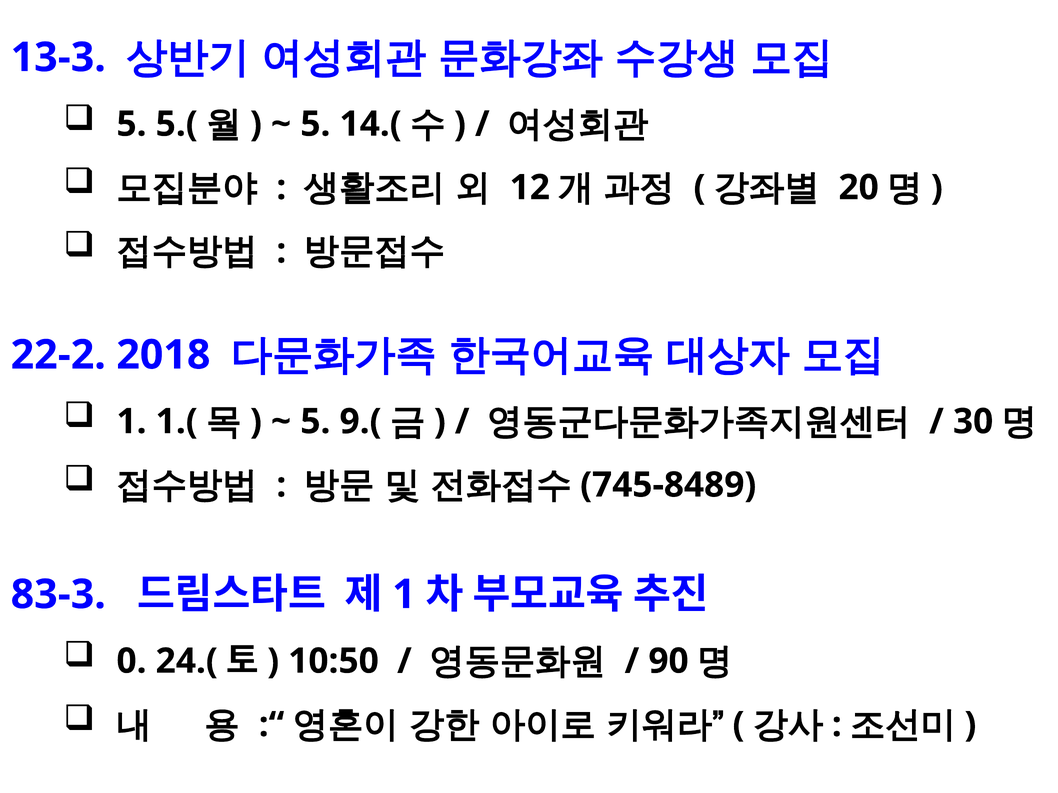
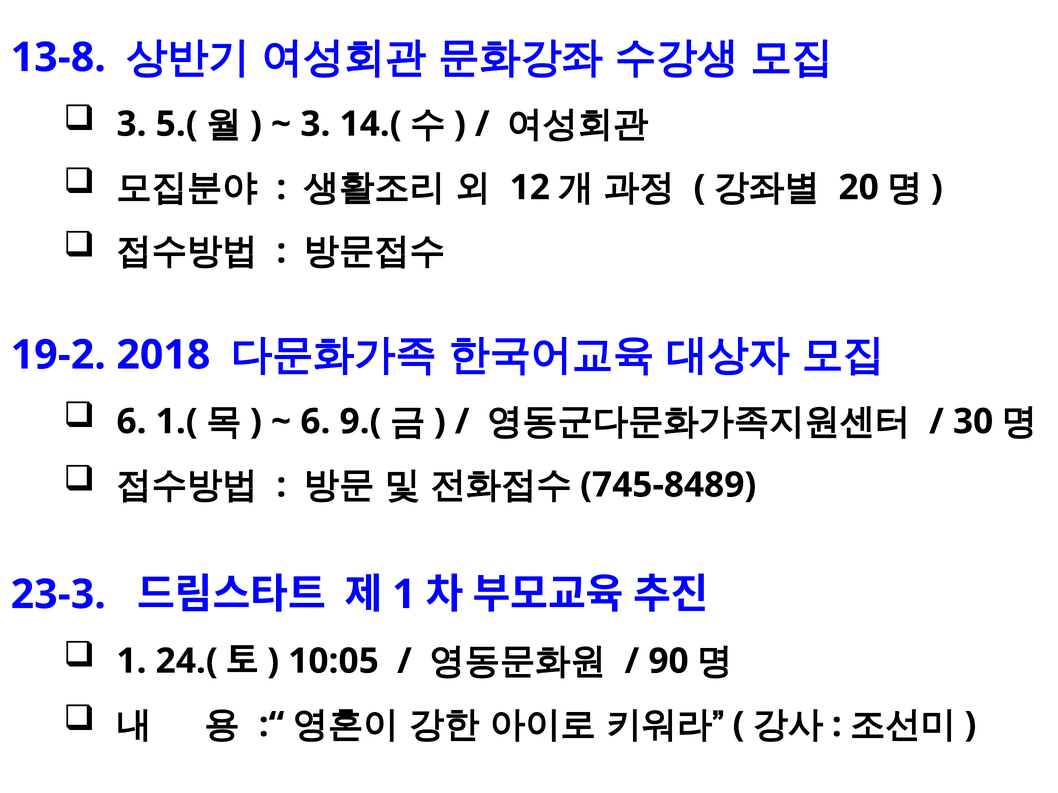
13-3: 13-3 -> 13-8
5 at (131, 124): 5 -> 3
5 at (315, 124): 5 -> 3
22-2: 22-2 -> 19-2
1 at (131, 422): 1 -> 6
5 at (315, 422): 5 -> 6
83-3: 83-3 -> 23-3
0 at (131, 662): 0 -> 1
10:50: 10:50 -> 10:05
